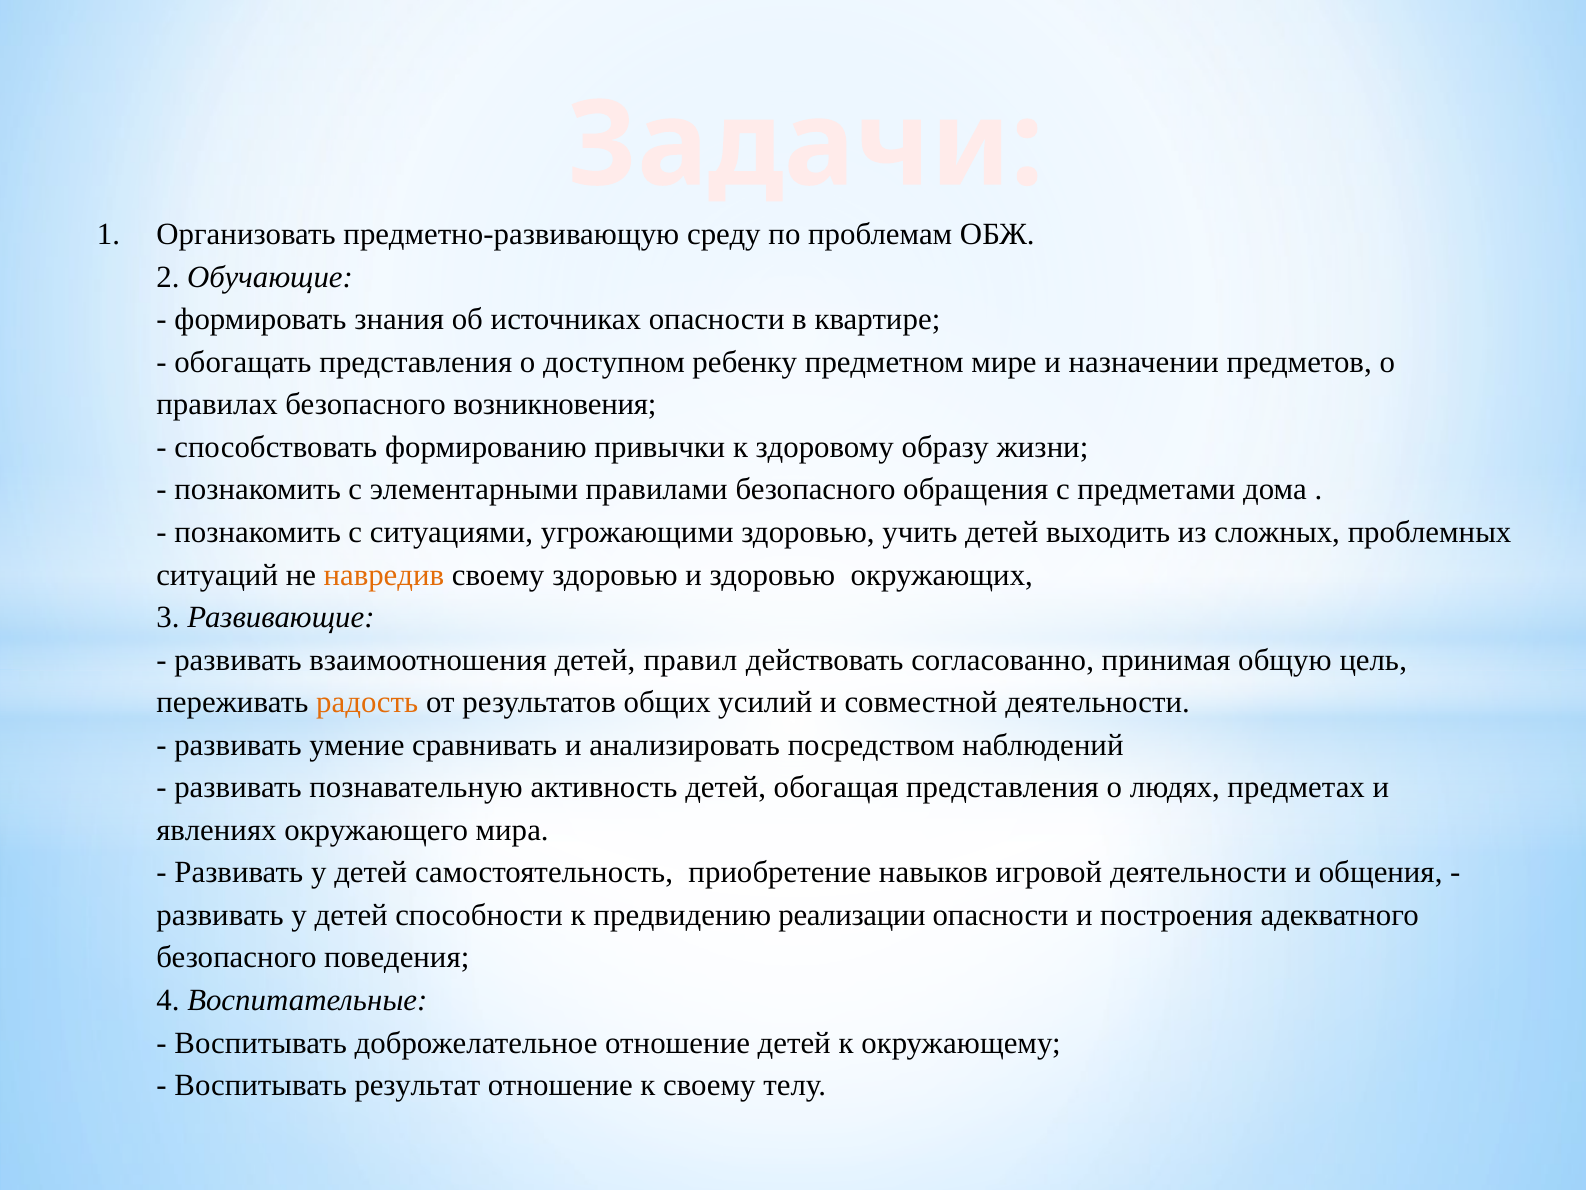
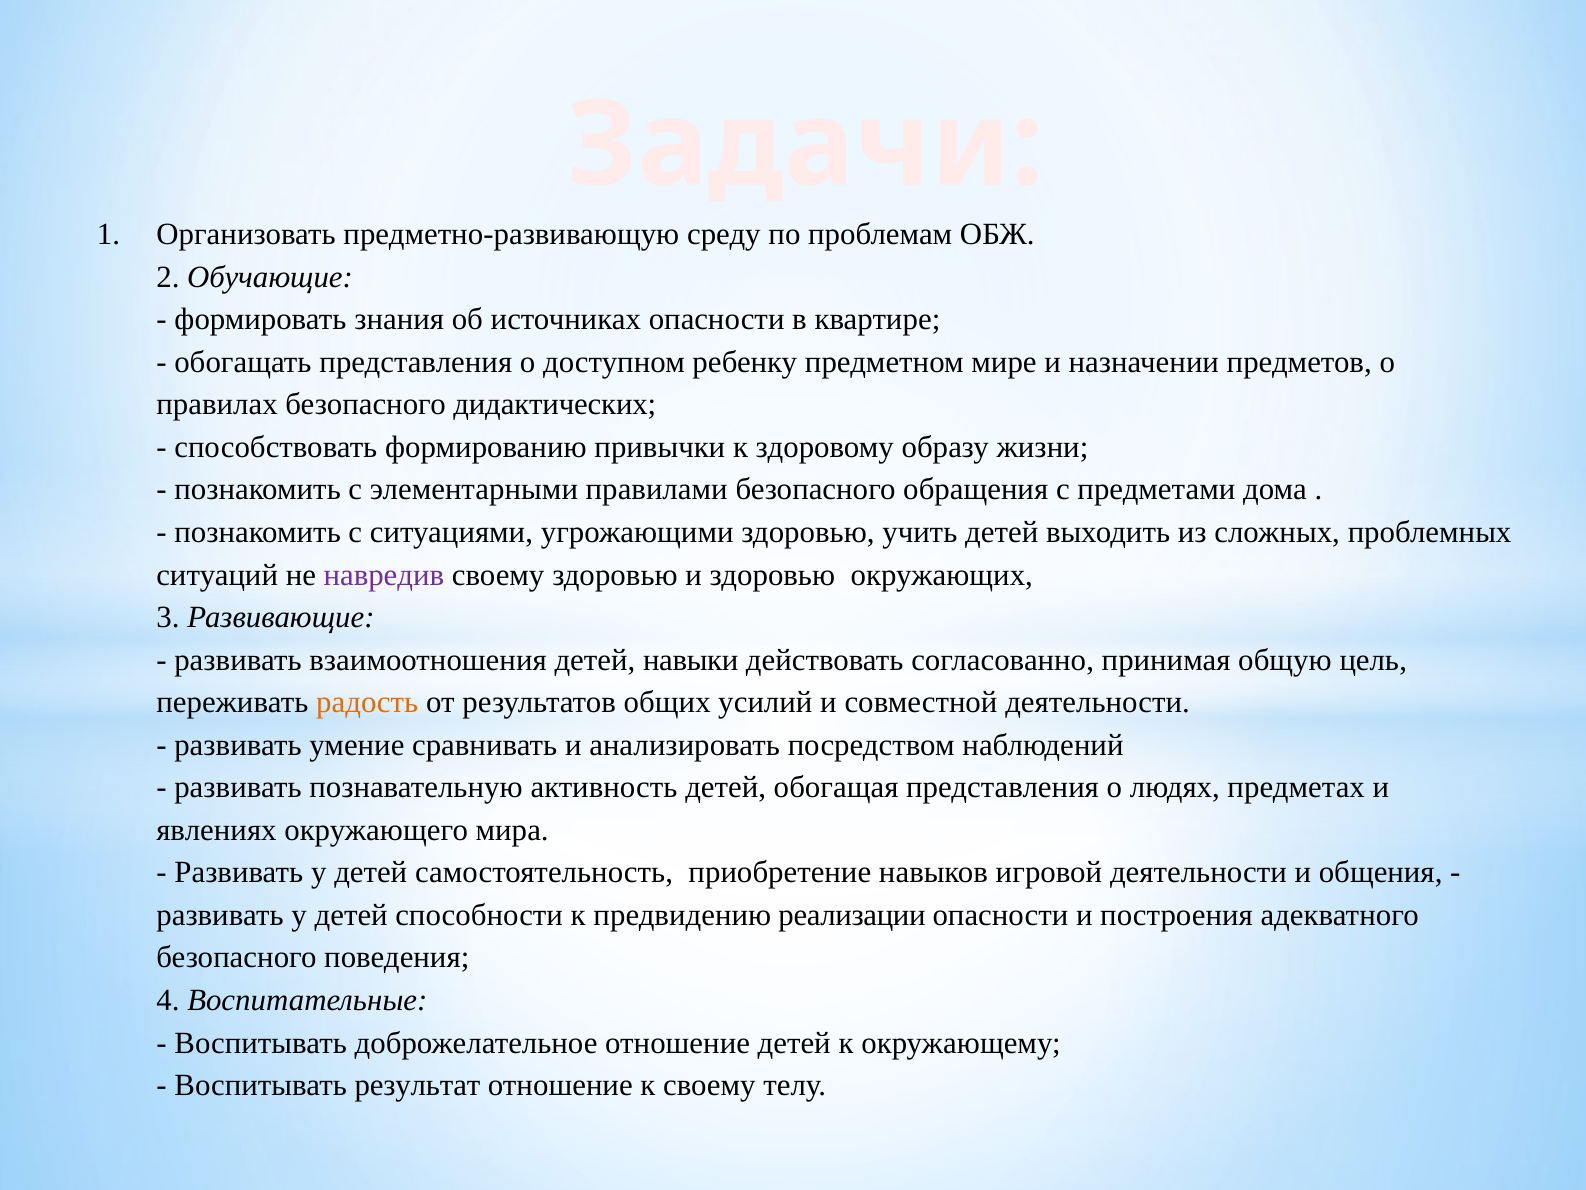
возникновения: возникновения -> дидактических
навредив colour: orange -> purple
правил: правил -> навыки
